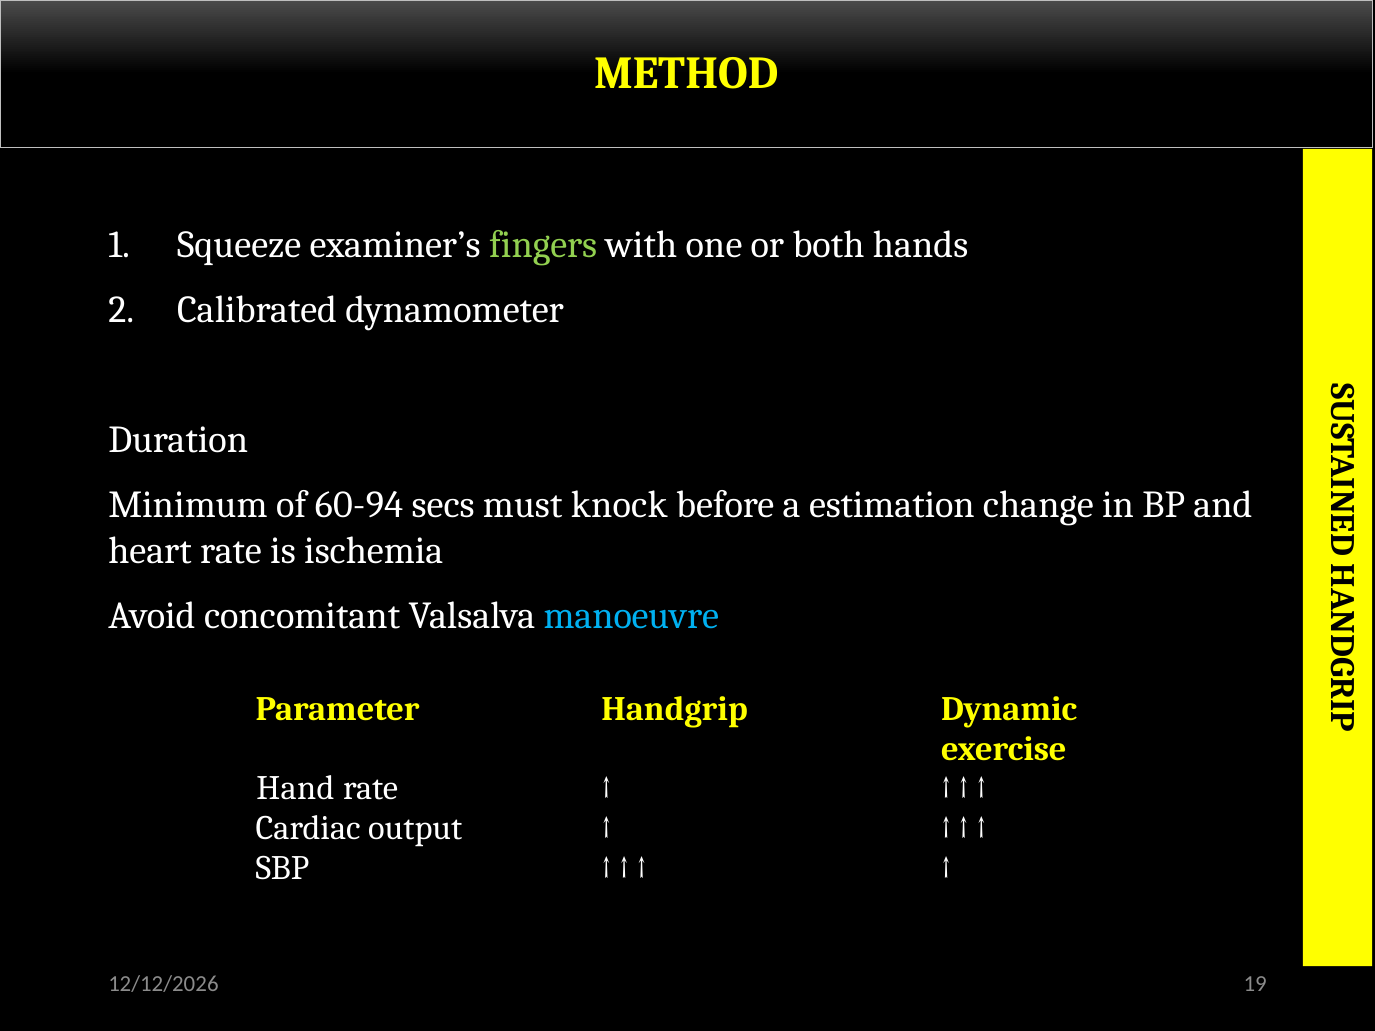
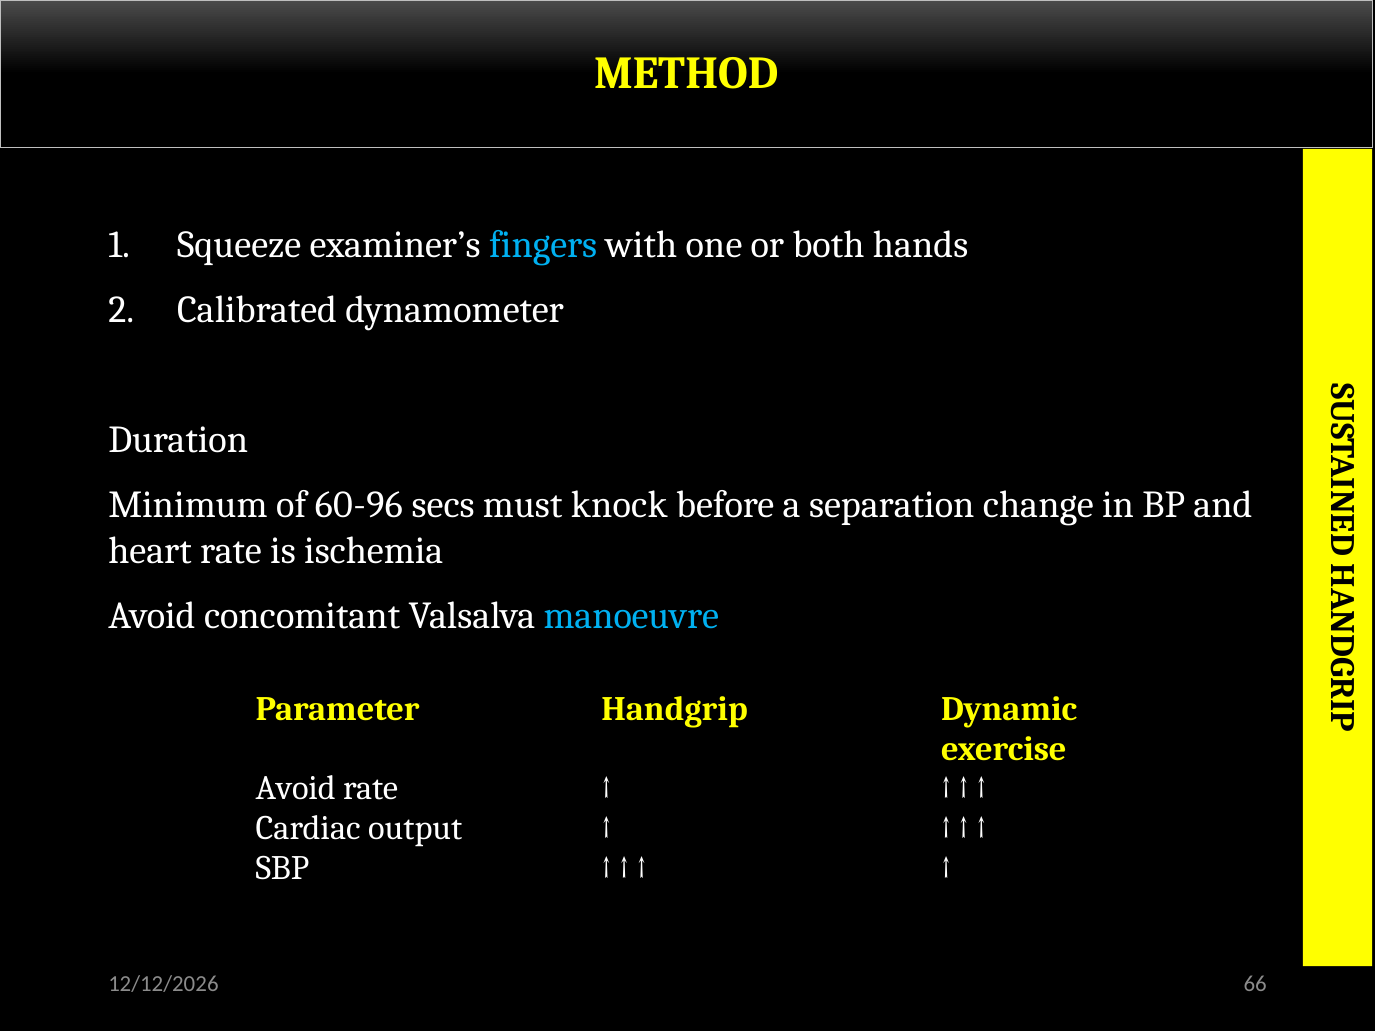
fingers colour: light green -> light blue
60-94: 60-94 -> 60-96
estimation: estimation -> separation
Hand at (295, 789): Hand -> Avoid
19: 19 -> 66
